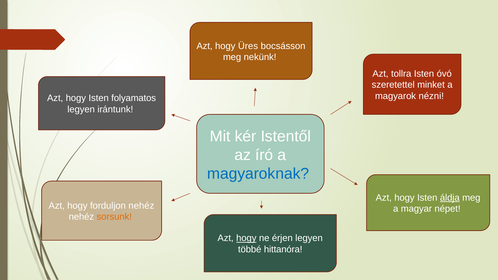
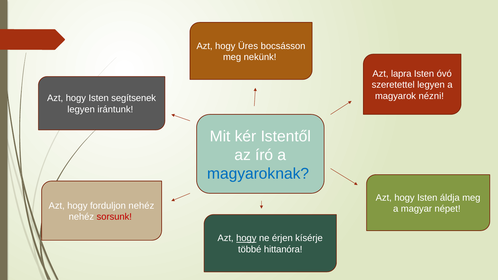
tollra: tollra -> lapra
szeretettel minket: minket -> legyen
folyamatos: folyamatos -> segítsenek
áldja underline: present -> none
sorsunk colour: orange -> red
érjen legyen: legyen -> kísérje
